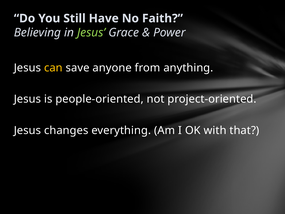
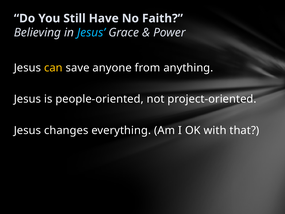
Jesus at (91, 33) colour: light green -> light blue
